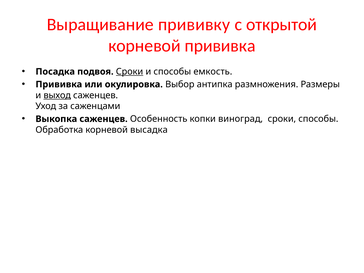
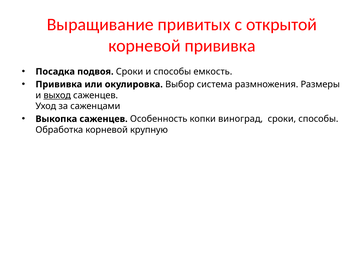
прививку: прививку -> привитых
Сроки at (130, 72) underline: present -> none
антипка: антипка -> система
высадка: высадка -> крупную
